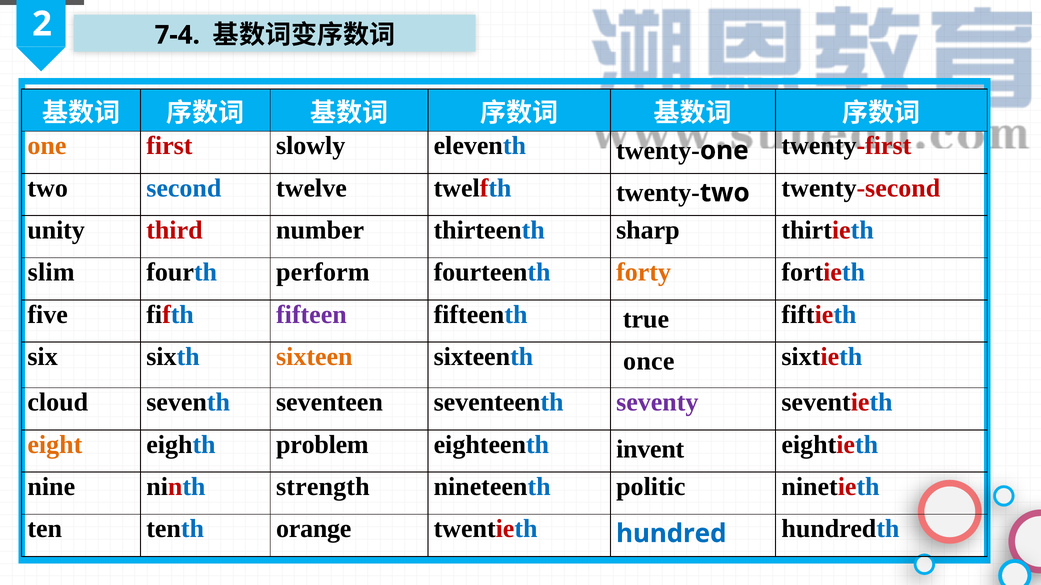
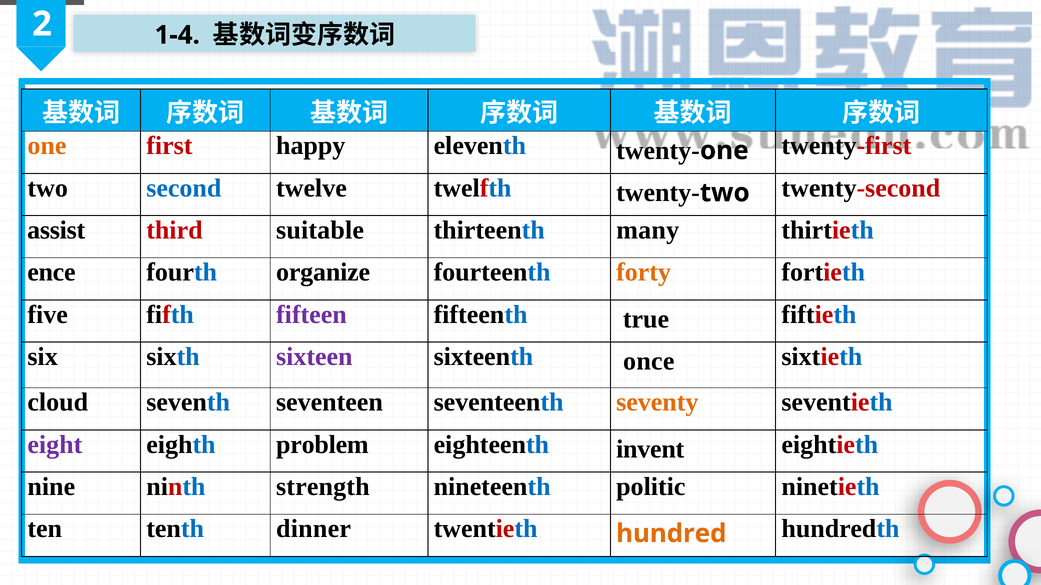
7-4: 7-4 -> 1-4
slowly: slowly -> happy
unity: unity -> assist
number: number -> suitable
sharp: sharp -> many
slim: slim -> ence
perform: perform -> organize
sixteen colour: orange -> purple
seventy colour: purple -> orange
eight colour: orange -> purple
orange: orange -> dinner
hundred colour: blue -> orange
